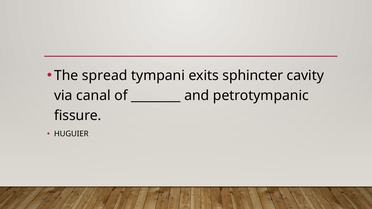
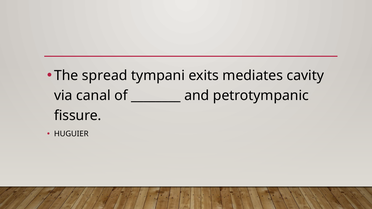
sphincter: sphincter -> mediates
